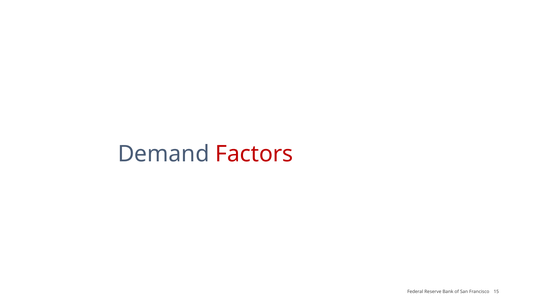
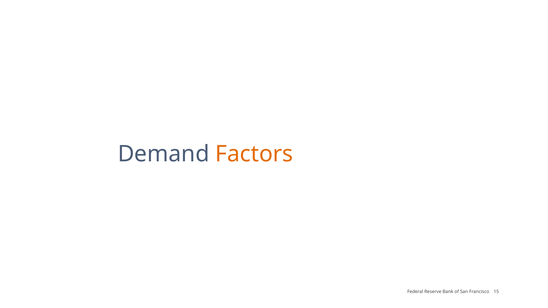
Factors colour: red -> orange
